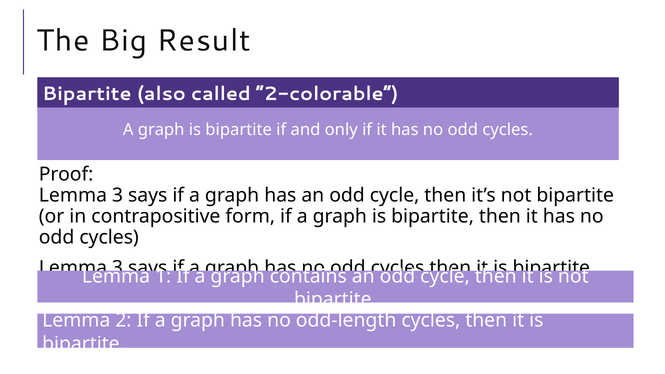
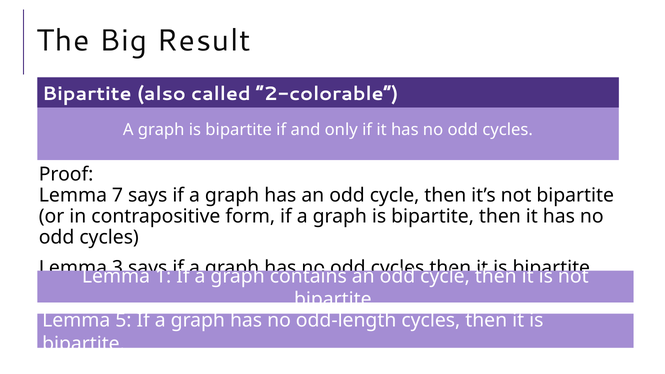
3 at (118, 195): 3 -> 7
2: 2 -> 5
